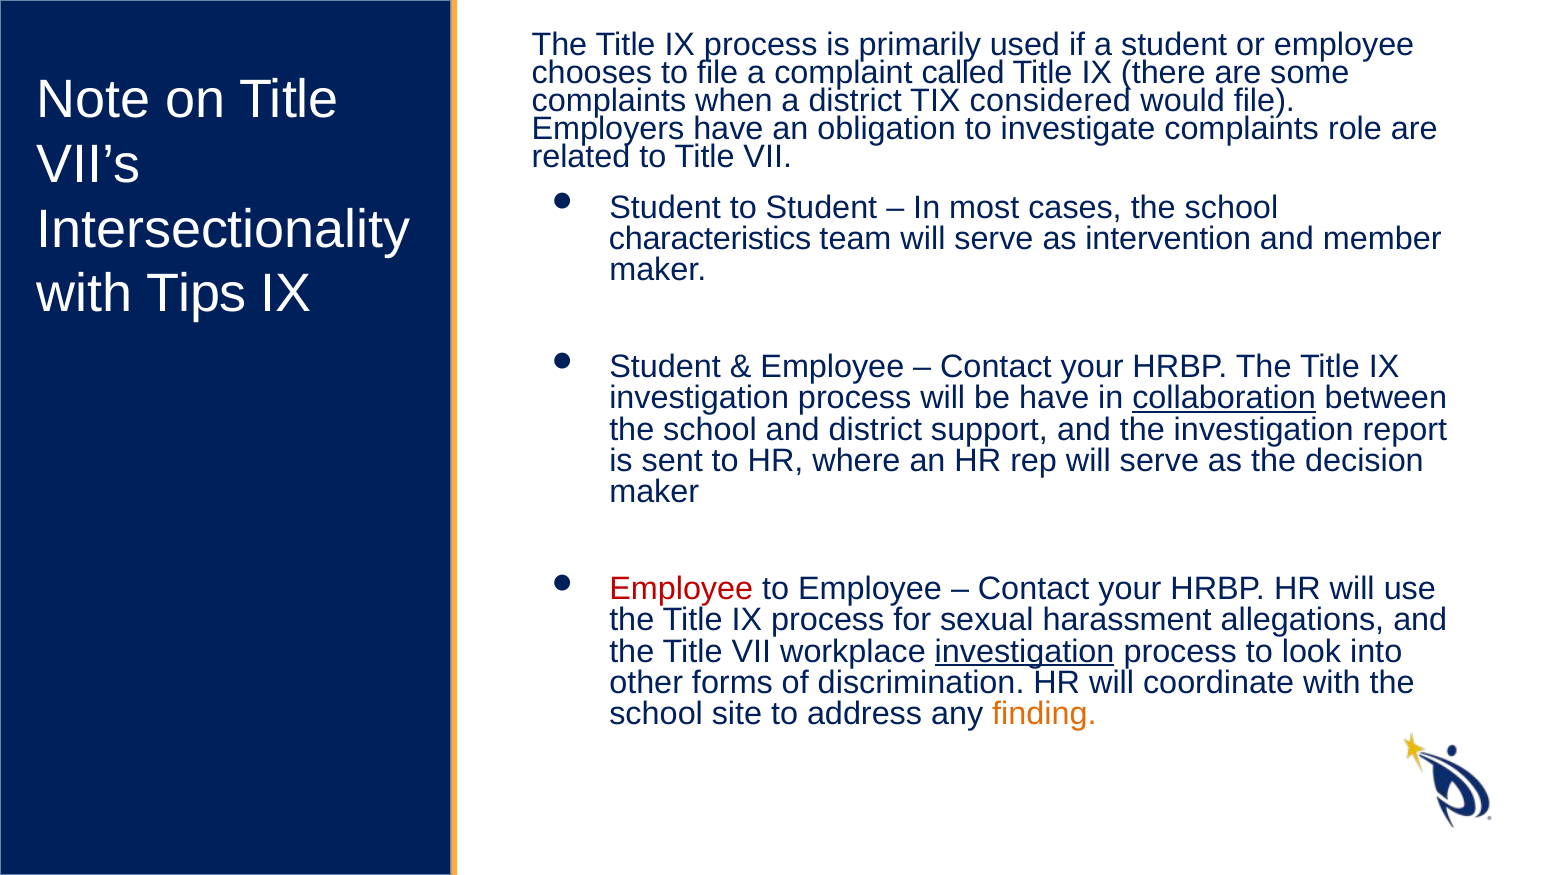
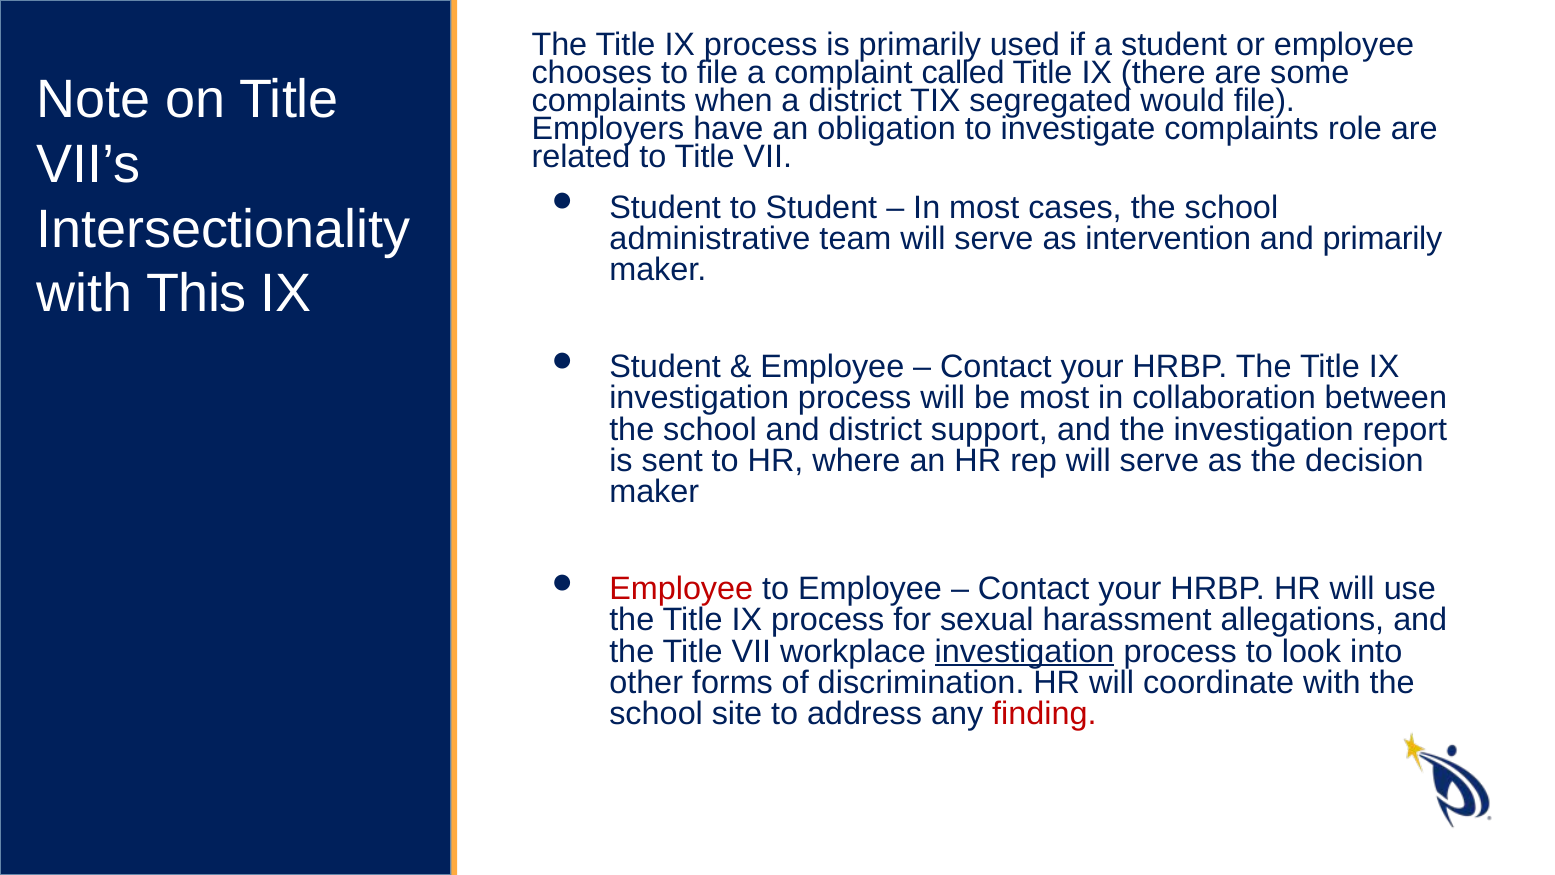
considered: considered -> segregated
characteristics: characteristics -> administrative
and member: member -> primarily
Tips: Tips -> This
be have: have -> most
collaboration underline: present -> none
finding colour: orange -> red
